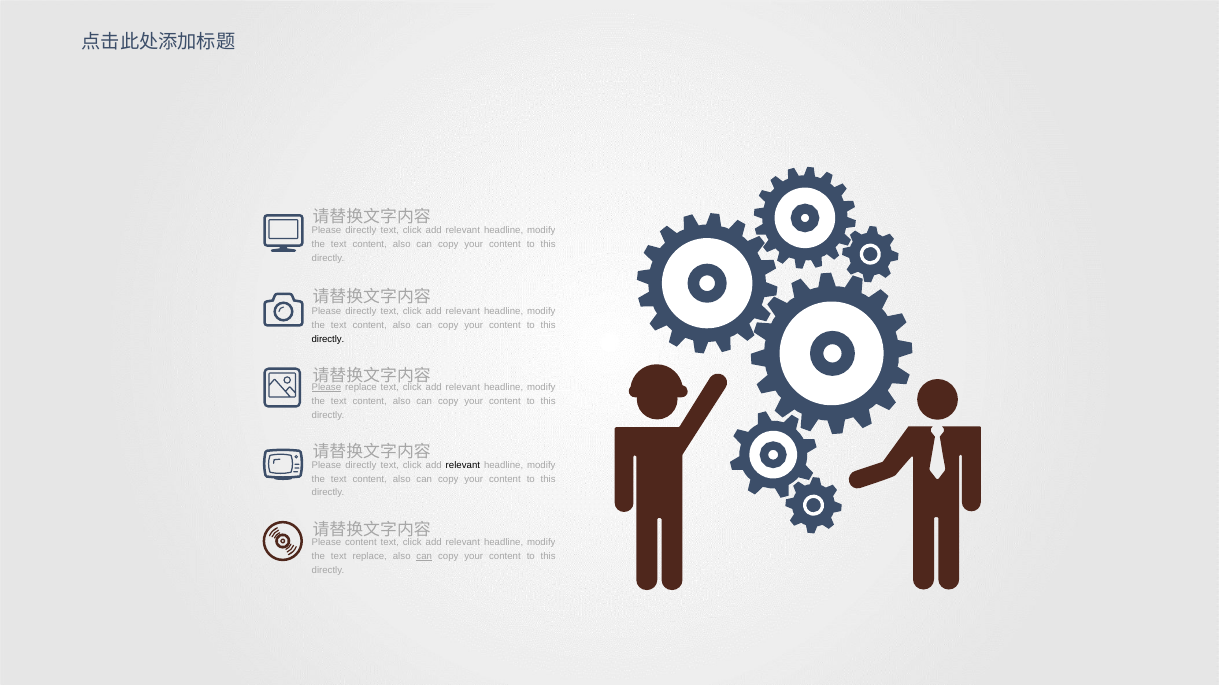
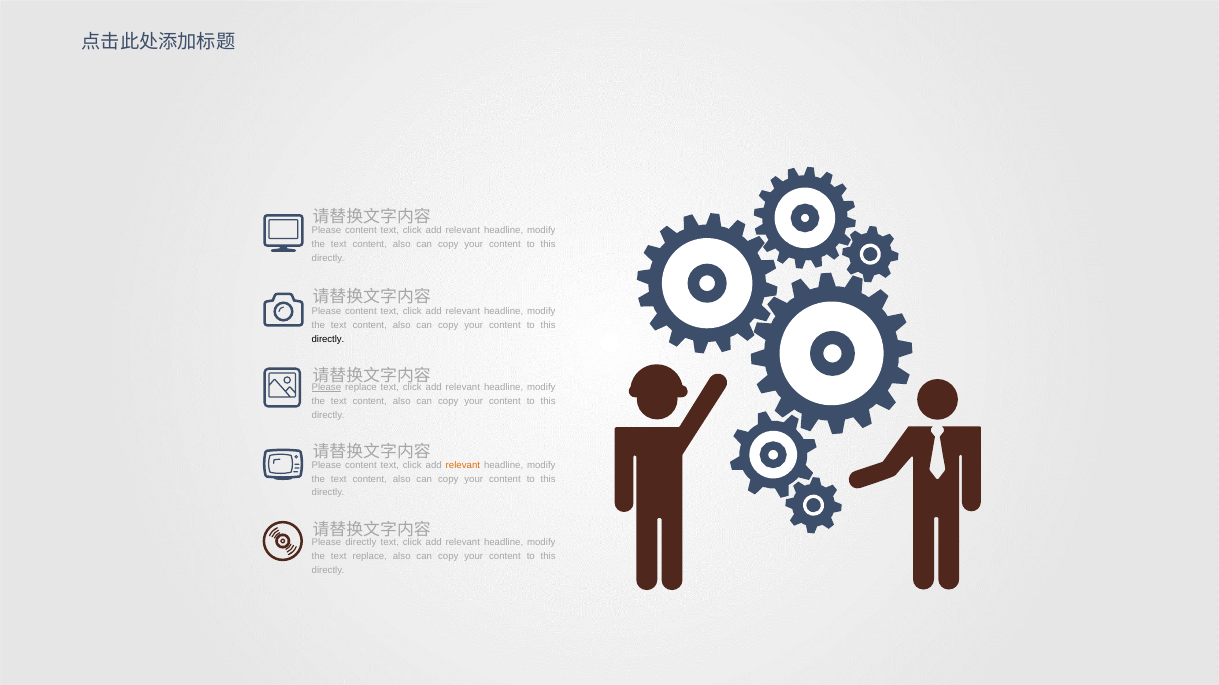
directly at (361, 231): directly -> content
directly at (361, 312): directly -> content
directly at (361, 466): directly -> content
relevant at (463, 466) colour: black -> orange
Please content: content -> directly
can at (424, 557) underline: present -> none
